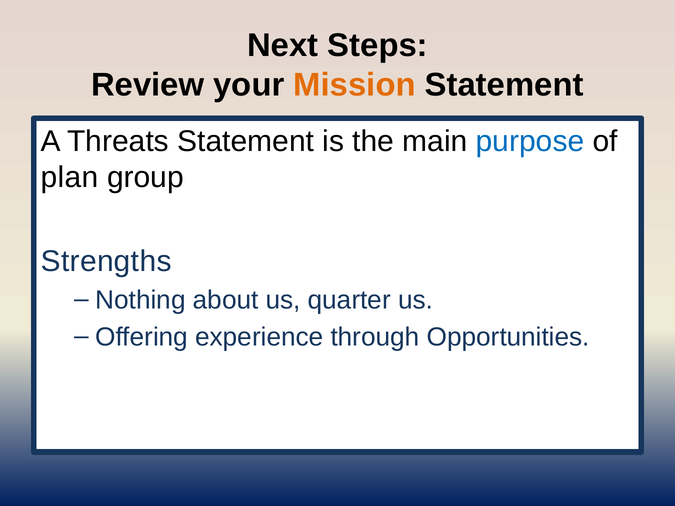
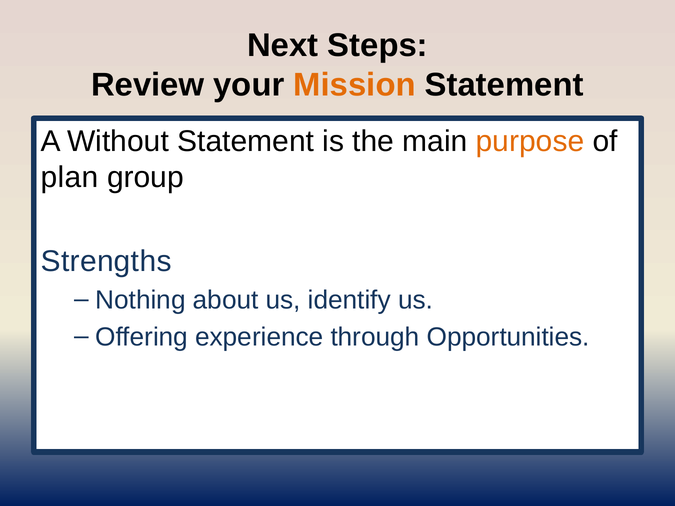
Threats: Threats -> Without
purpose colour: blue -> orange
quarter: quarter -> identify
